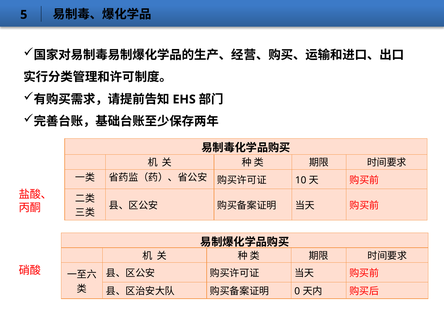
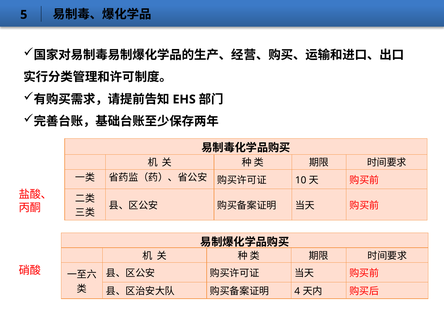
0: 0 -> 4
